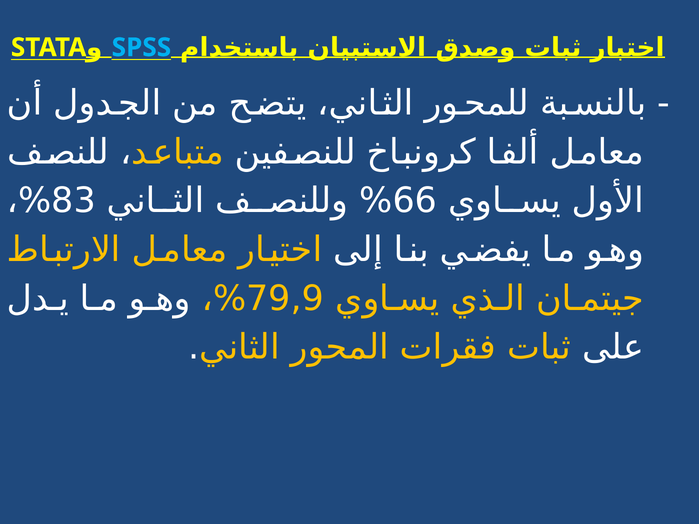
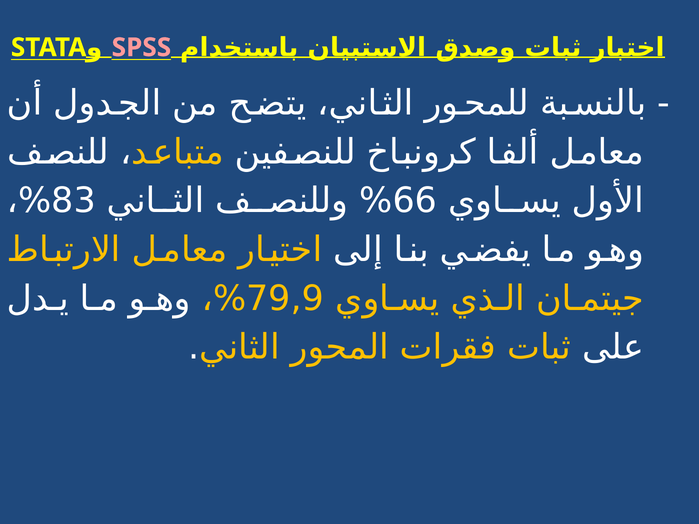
SPSS colour: light blue -> pink
